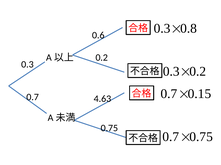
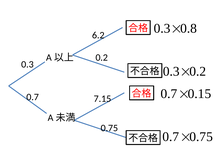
0.6: 0.6 -> 6.2
4.63: 4.63 -> 7.15
